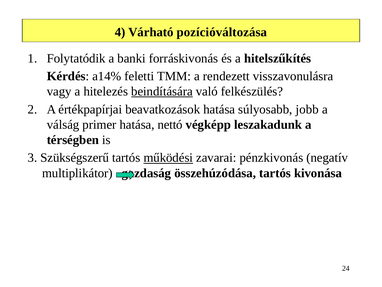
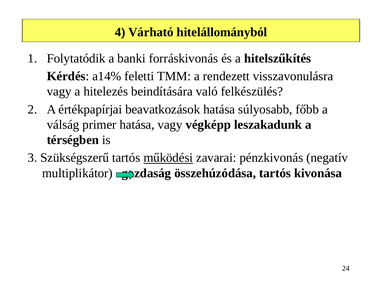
pozícióváltozása: pozícióváltozása -> hitelállományból
beindítására underline: present -> none
jobb: jobb -> főbb
hatása nettó: nettó -> vagy
